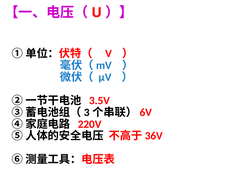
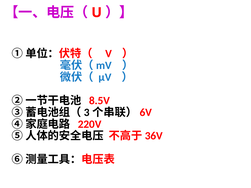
3.5V: 3.5V -> 8.5V
